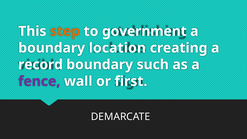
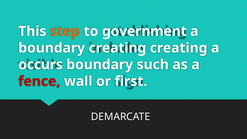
boundary location: location -> creating
record: record -> occurs
fence colour: purple -> red
